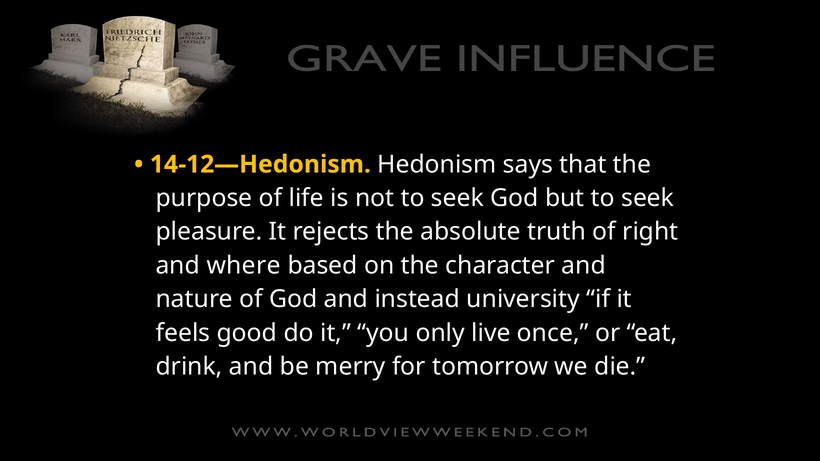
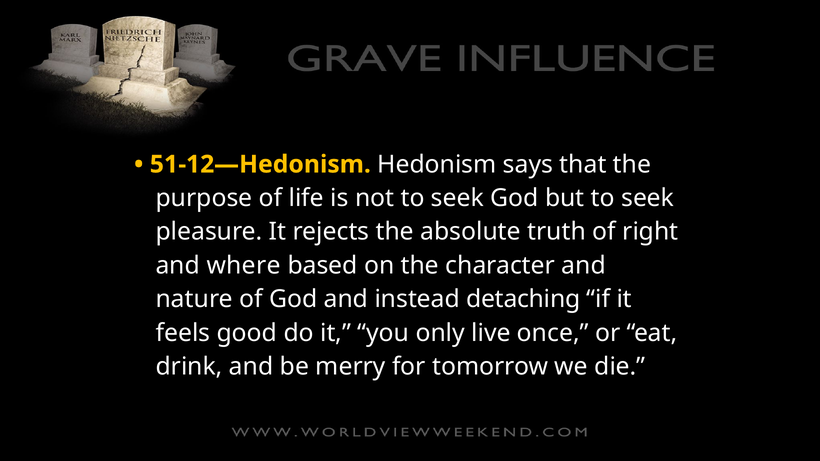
14-12—Hedonism: 14-12—Hedonism -> 51-12—Hedonism
university: university -> detaching
